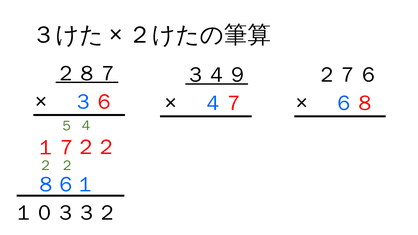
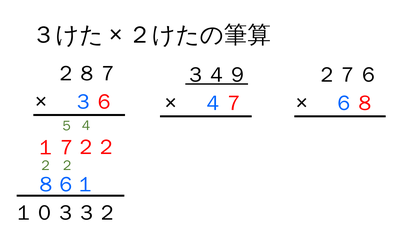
２８７ underline: present -> none
